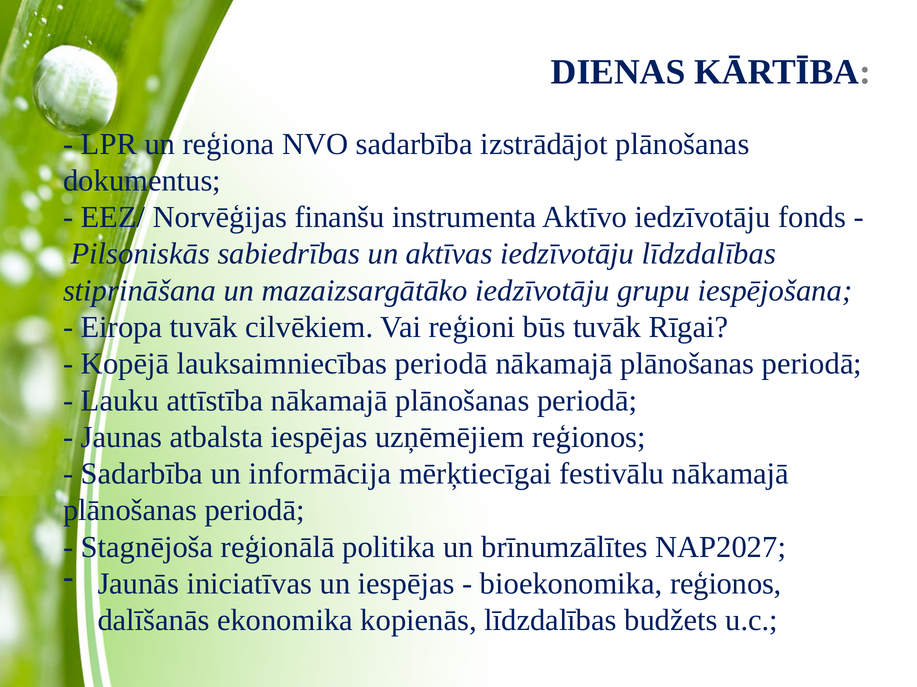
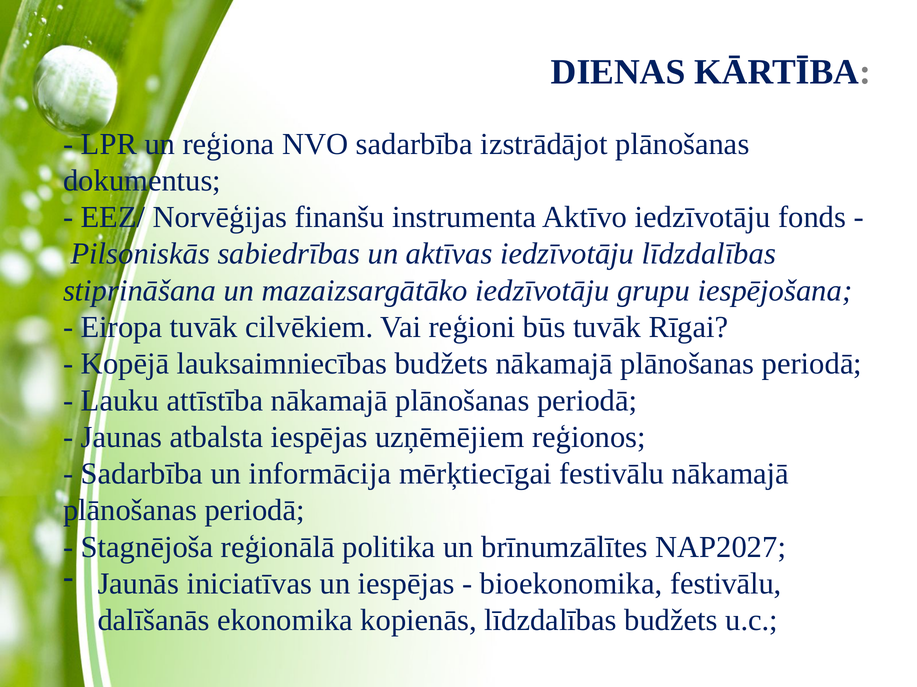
lauksaimniecības periodā: periodā -> budžets
bioekonomika reģionos: reģionos -> festivālu
